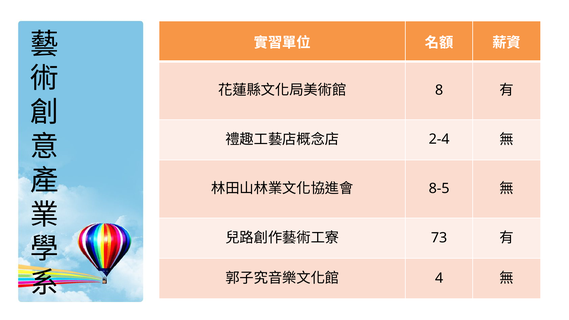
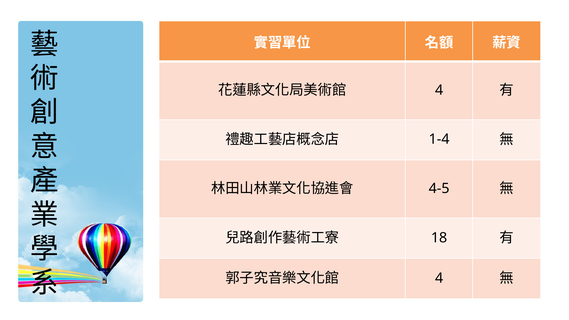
8 at (439, 90): 8 -> 4
2-4: 2-4 -> 1-4
8-5: 8-5 -> 4-5
73: 73 -> 18
